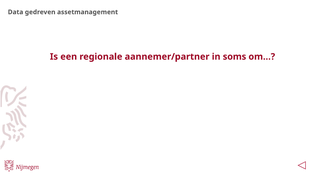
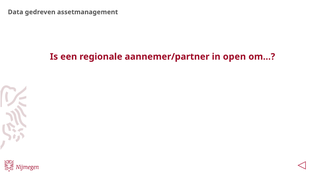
soms: soms -> open
